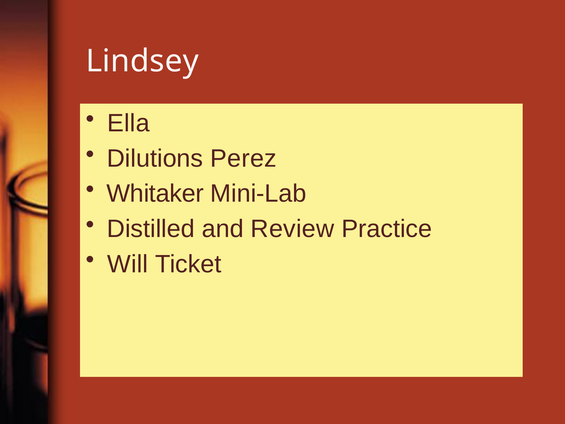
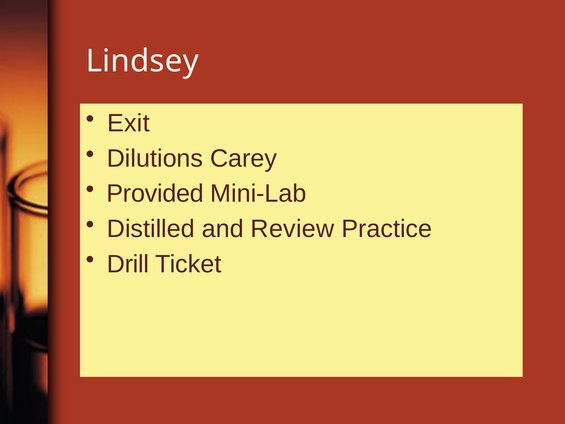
Ella: Ella -> Exit
Perez: Perez -> Carey
Whitaker: Whitaker -> Provided
Will: Will -> Drill
